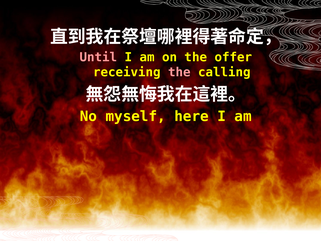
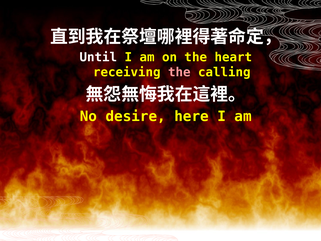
Until colour: pink -> white
offer: offer -> heart
myself: myself -> desire
